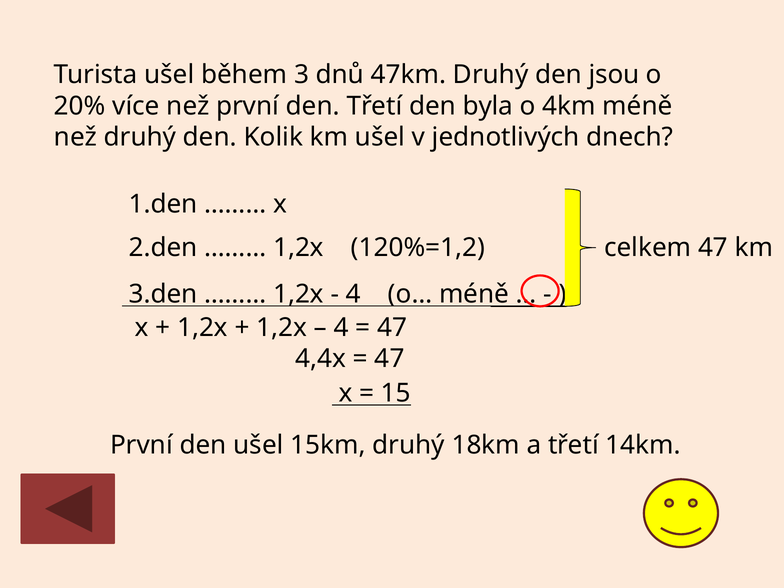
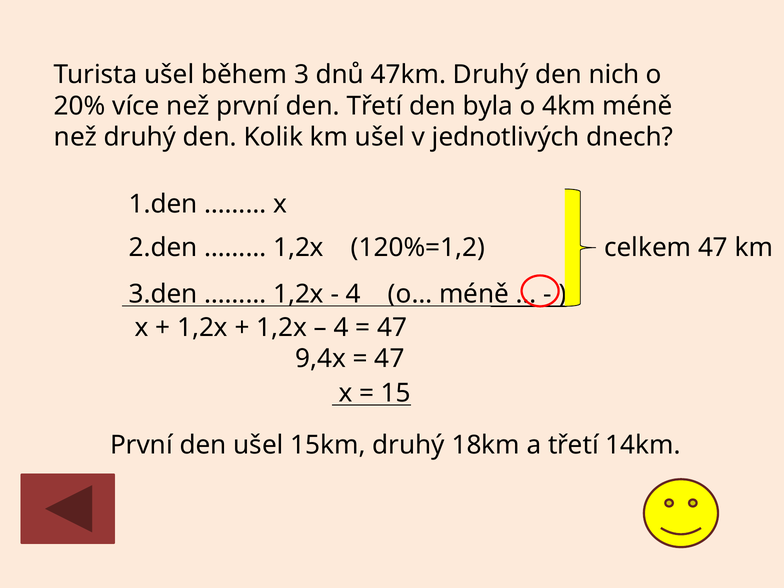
jsou: jsou -> nich
4,4x: 4,4x -> 9,4x
